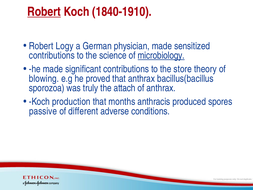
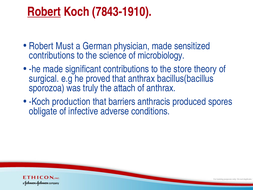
1840-1910: 1840-1910 -> 7843-1910
Logy: Logy -> Must
microbiology underline: present -> none
blowing: blowing -> surgical
months: months -> barriers
passive: passive -> obligate
different: different -> infective
